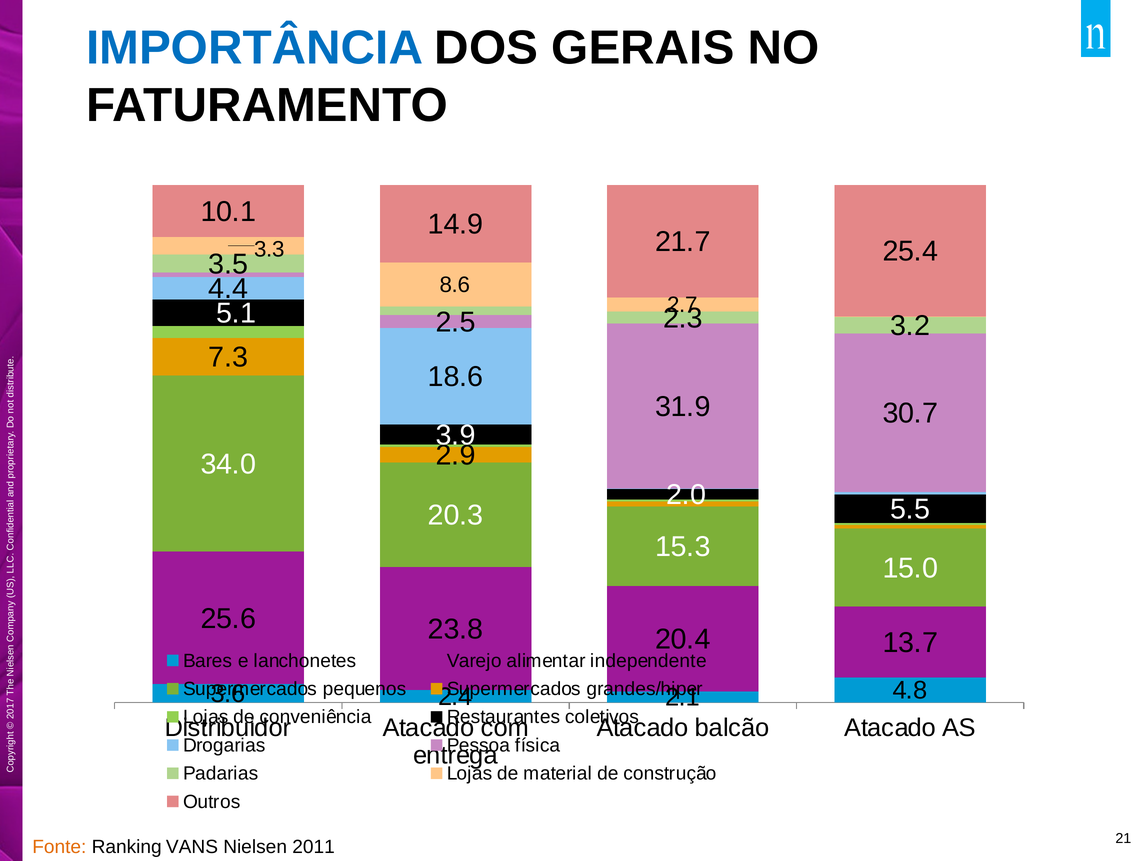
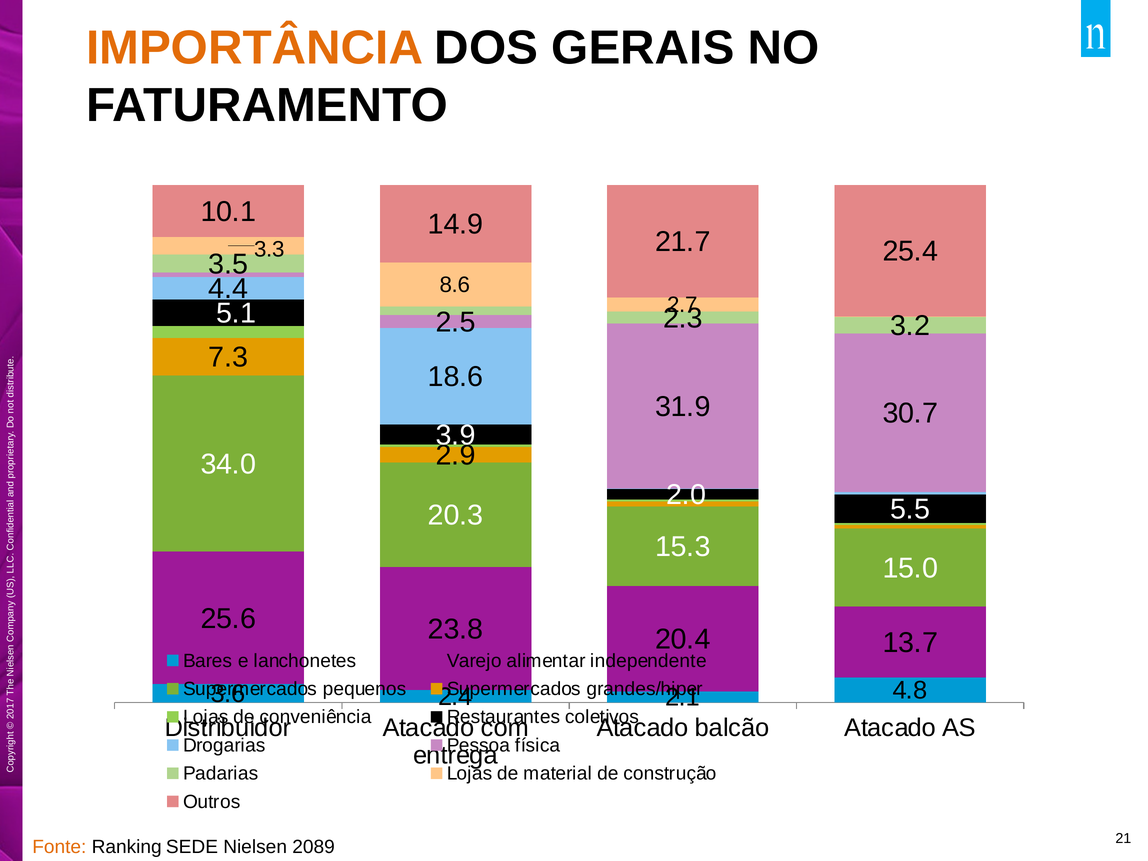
IMPORTÂNCIA colour: blue -> orange
VANS: VANS -> SEDE
2011: 2011 -> 2089
